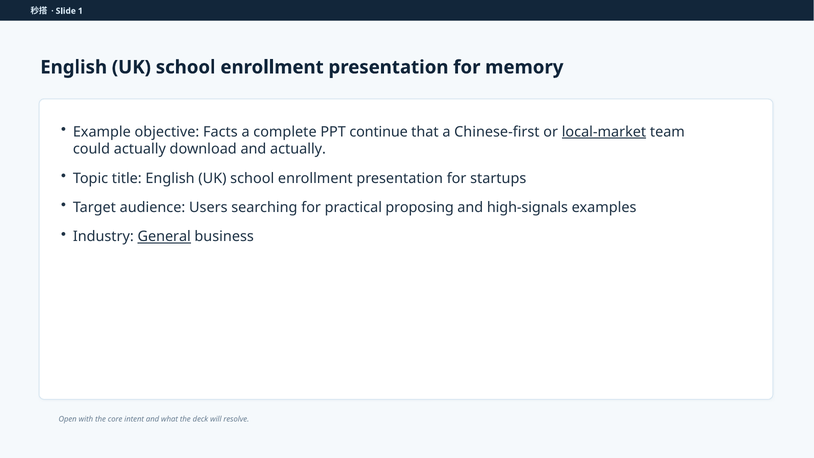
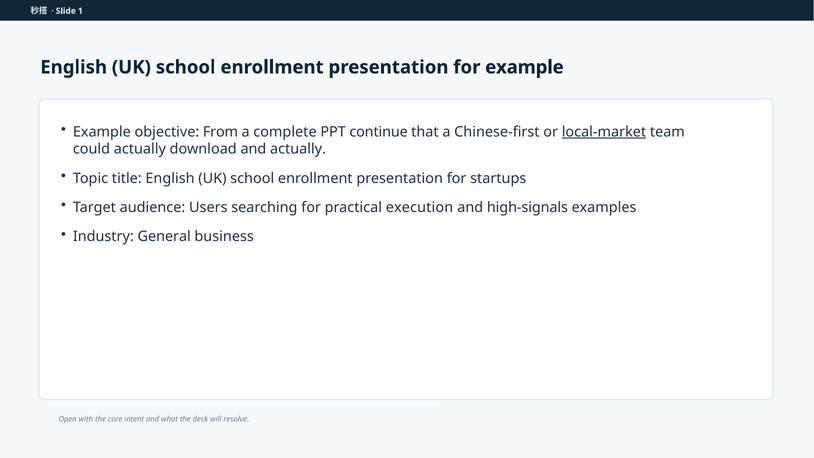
for memory: memory -> example
Facts: Facts -> From
proposing: proposing -> execution
General underline: present -> none
